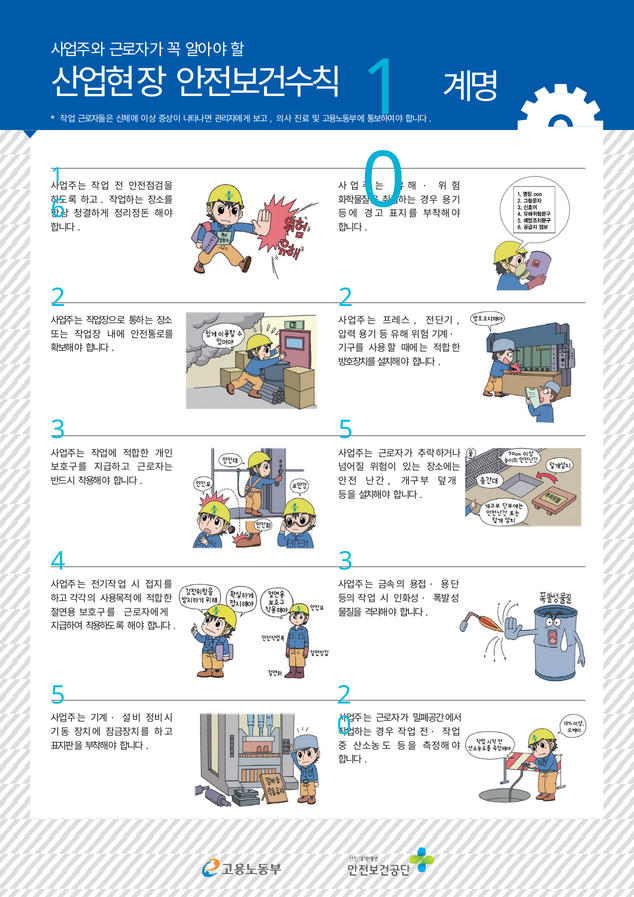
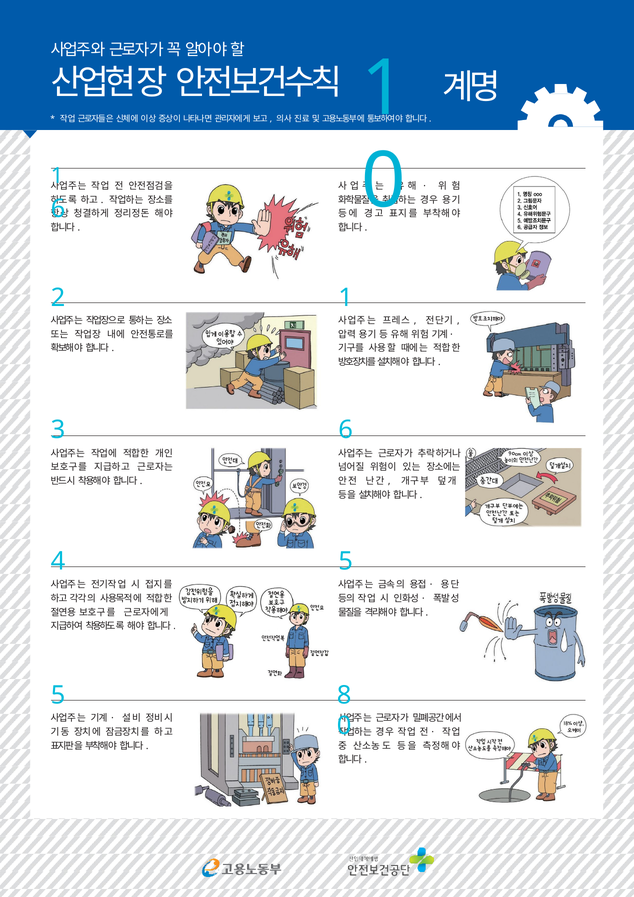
2 2: 2 -> 1
5 at (346, 430): 5 -> 6
4 3: 3 -> 5
5 2: 2 -> 8
